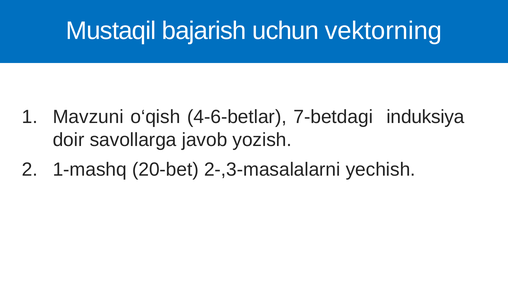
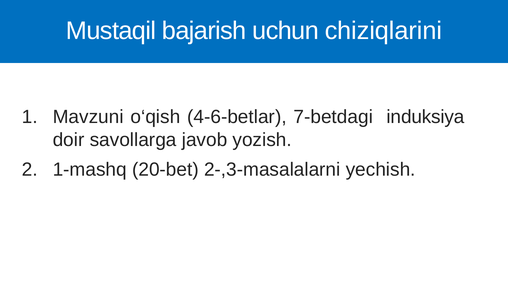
vektorning: vektorning -> chiziqlarini
